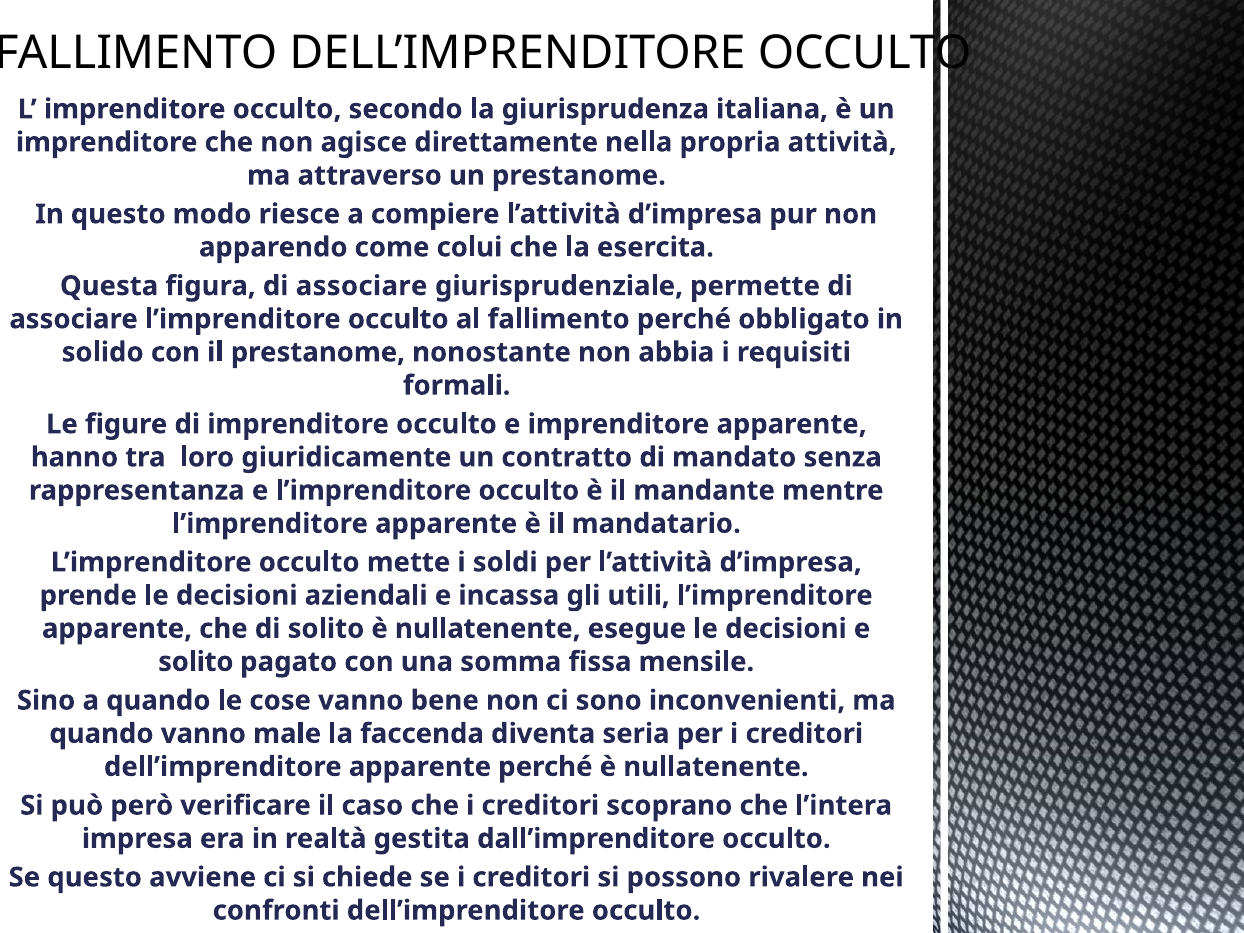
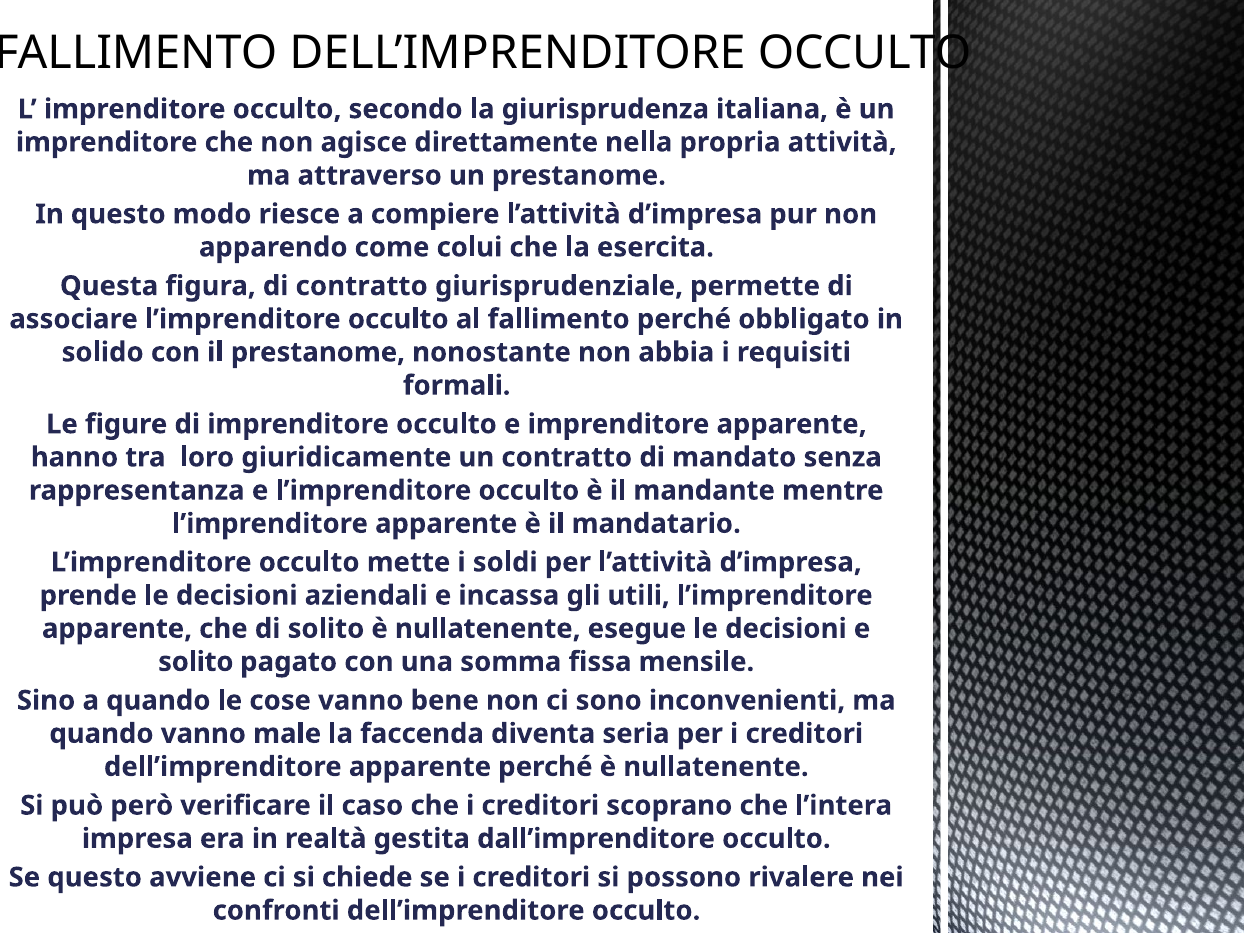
figura di associare: associare -> contratto
